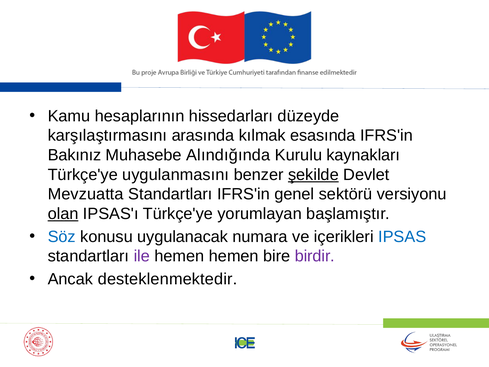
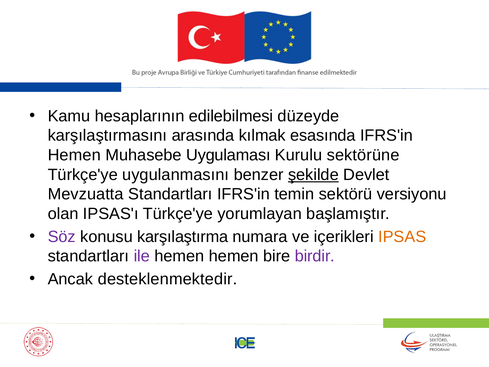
hissedarları: hissedarları -> edilebilmesi
Bakınız at (74, 155): Bakınız -> Hemen
Alındığında: Alındığında -> Uygulaması
kaynakları: kaynakları -> sektörüne
genel: genel -> temin
olan underline: present -> none
Söz colour: blue -> purple
uygulanacak: uygulanacak -> karşılaştırma
IPSAS colour: blue -> orange
